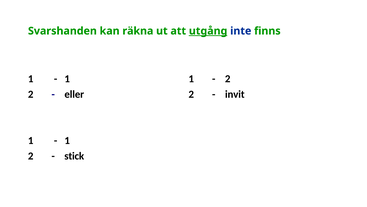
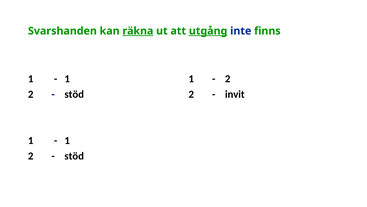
räkna underline: none -> present
eller at (74, 94): eller -> stöd
stick at (74, 156): stick -> stöd
